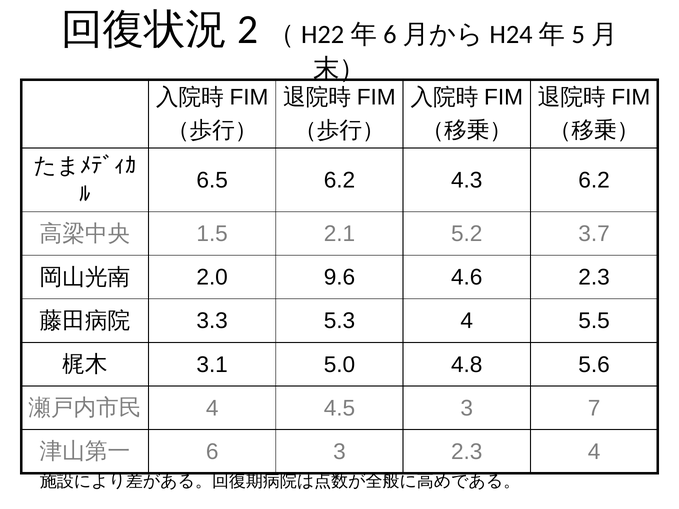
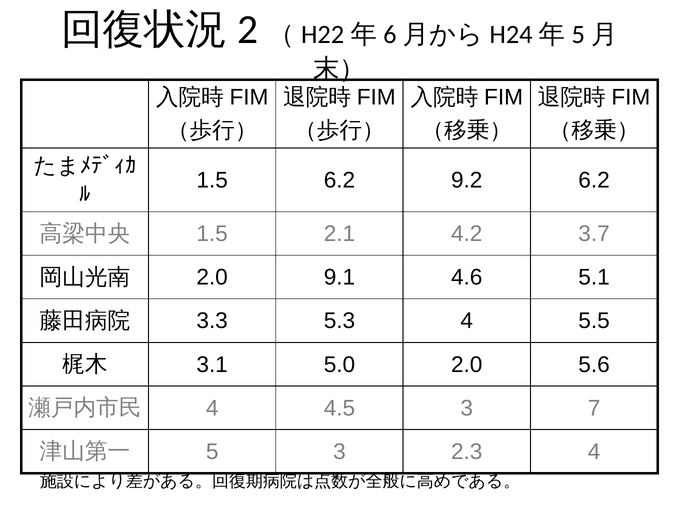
6.5 at (212, 180): 6.5 -> 1.5
4.3: 4.3 -> 9.2
5.2: 5.2 -> 4.2
9.6: 9.6 -> 9.1
4.6 2.3: 2.3 -> 5.1
5.0 4.8: 4.8 -> 2.0
6: 6 -> 5
